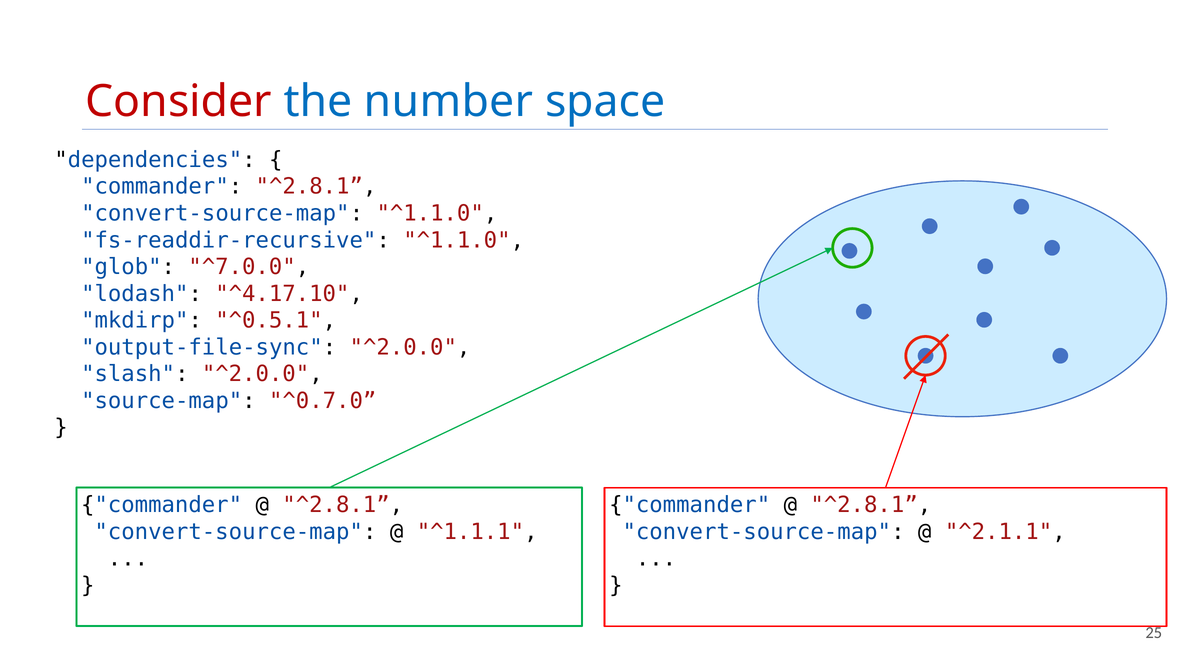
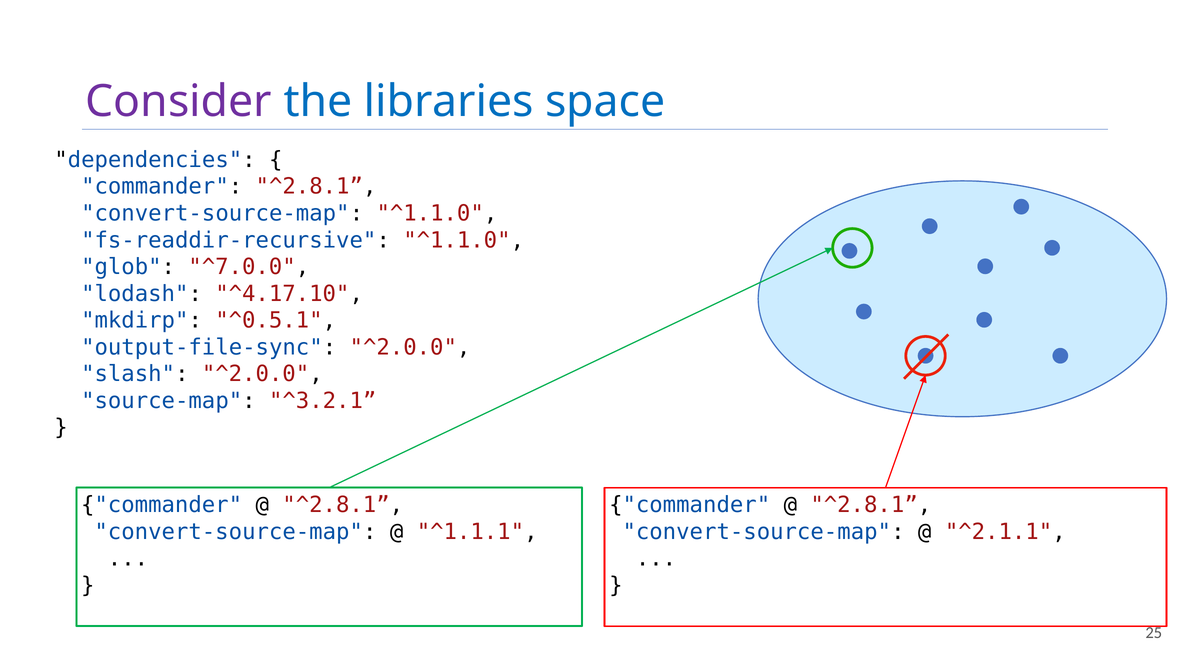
Consider colour: red -> purple
number: number -> libraries
^0.7.0: ^0.7.0 -> ^3.2.1
